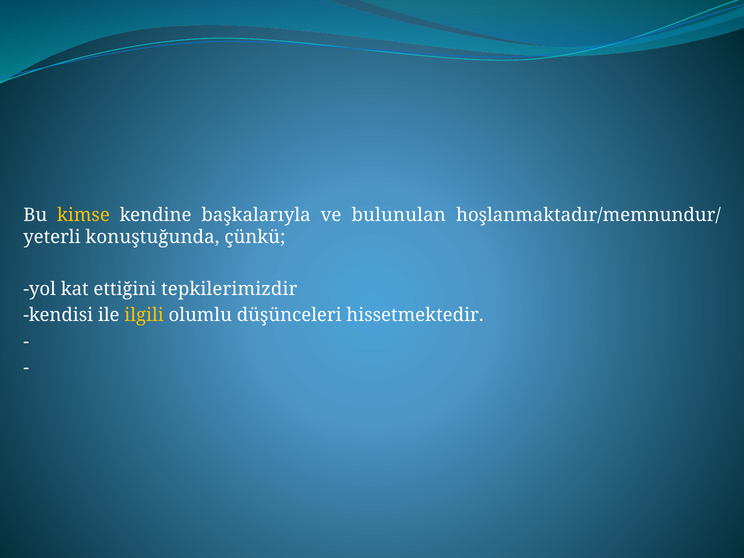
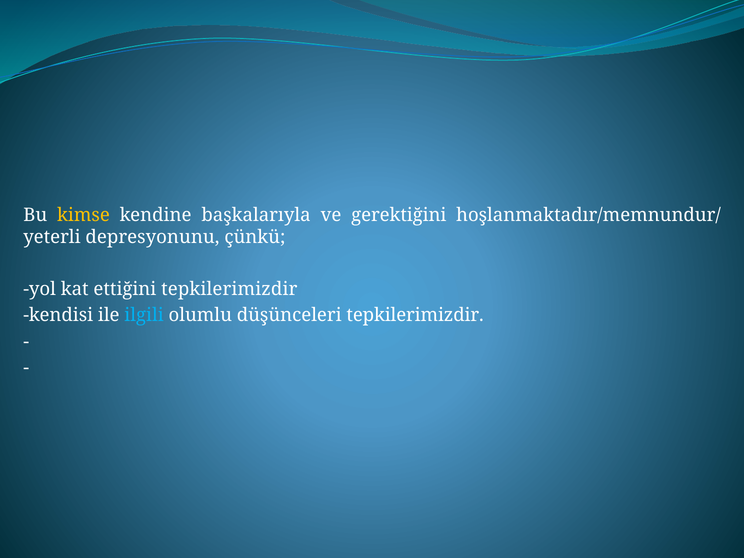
bulunulan: bulunulan -> gerektiğini
konuştuğunda: konuştuğunda -> depresyonunu
ilgili colour: yellow -> light blue
düşünceleri hissetmektedir: hissetmektedir -> tepkilerimizdir
